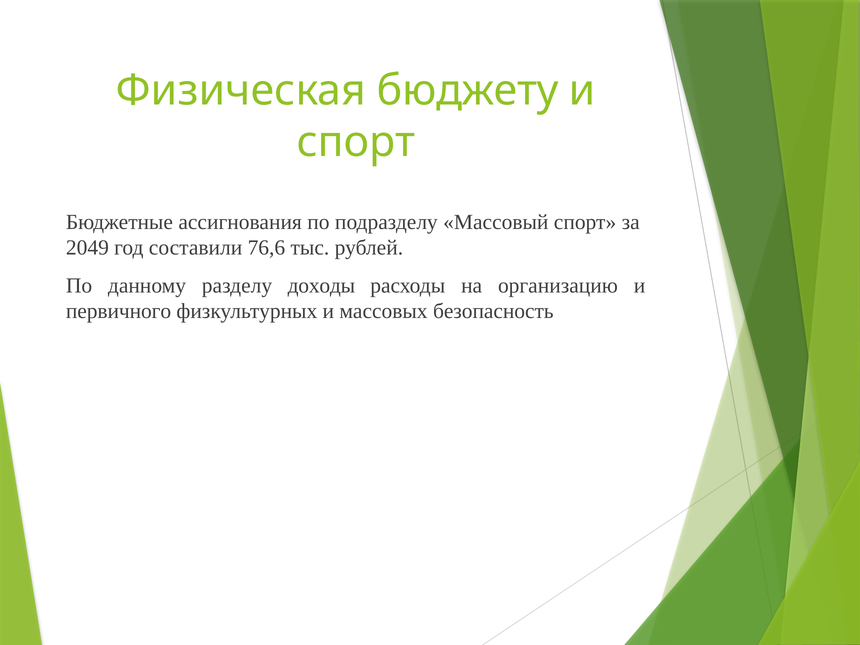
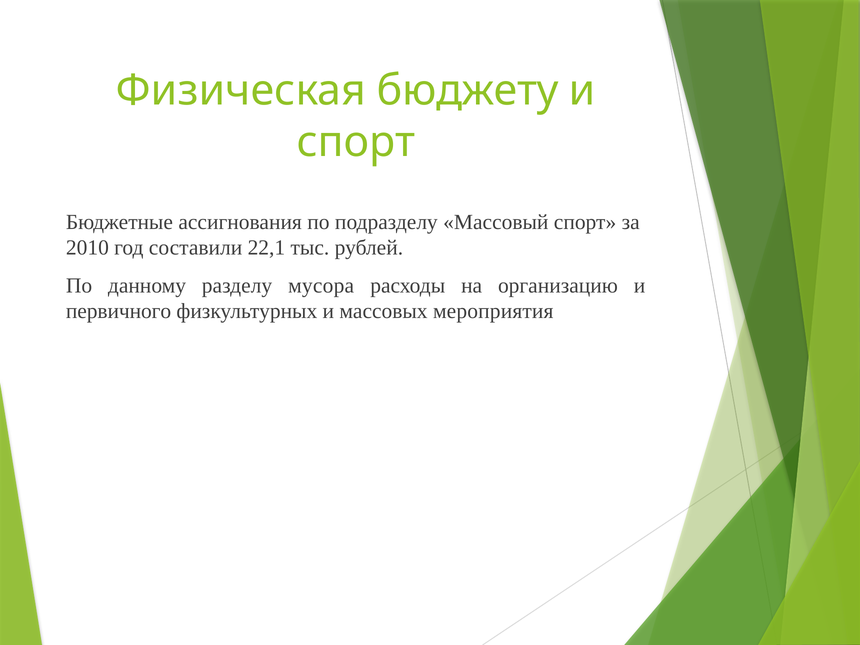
2049: 2049 -> 2010
76,6: 76,6 -> 22,1
доходы: доходы -> мусора
безопасность: безопасность -> мероприятия
